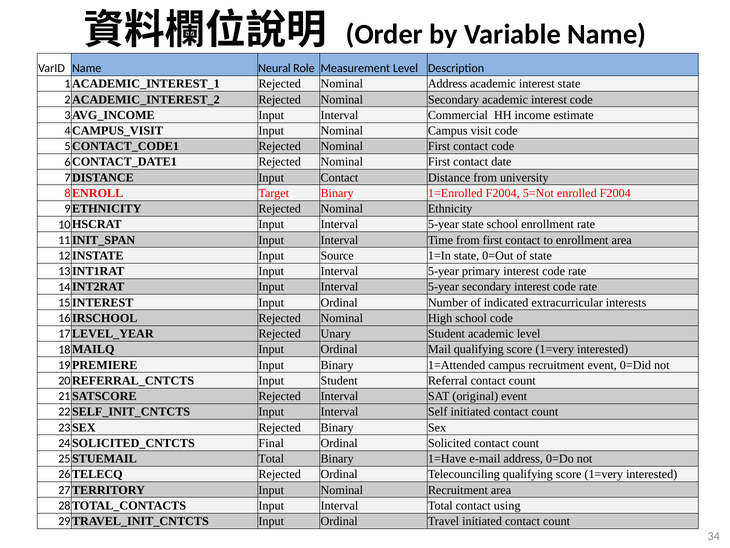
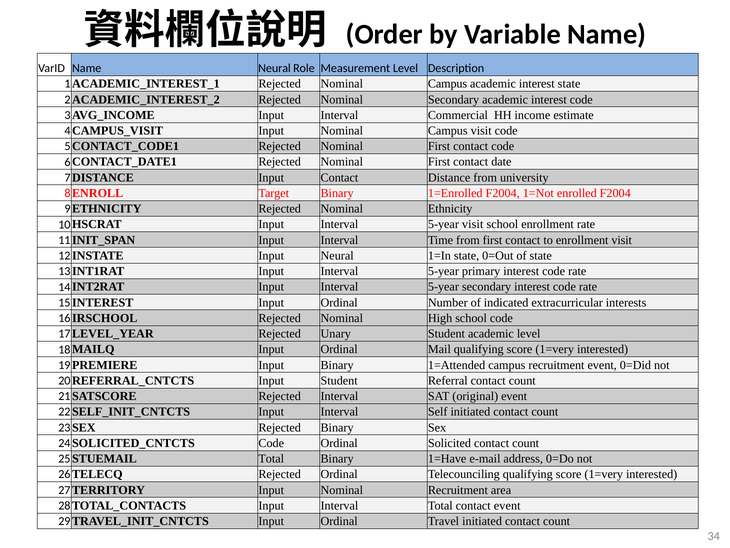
Rejected Nominal Address: Address -> Campus
5=Not: 5=Not -> 1=Not
5-year state: state -> visit
enrollment area: area -> visit
Input Source: Source -> Neural
Final at (271, 443): Final -> Code
contact using: using -> event
